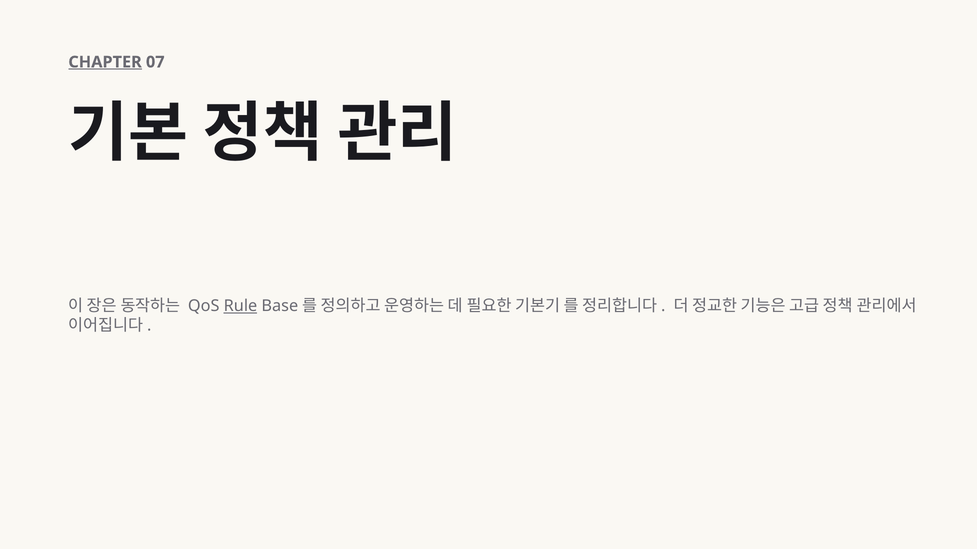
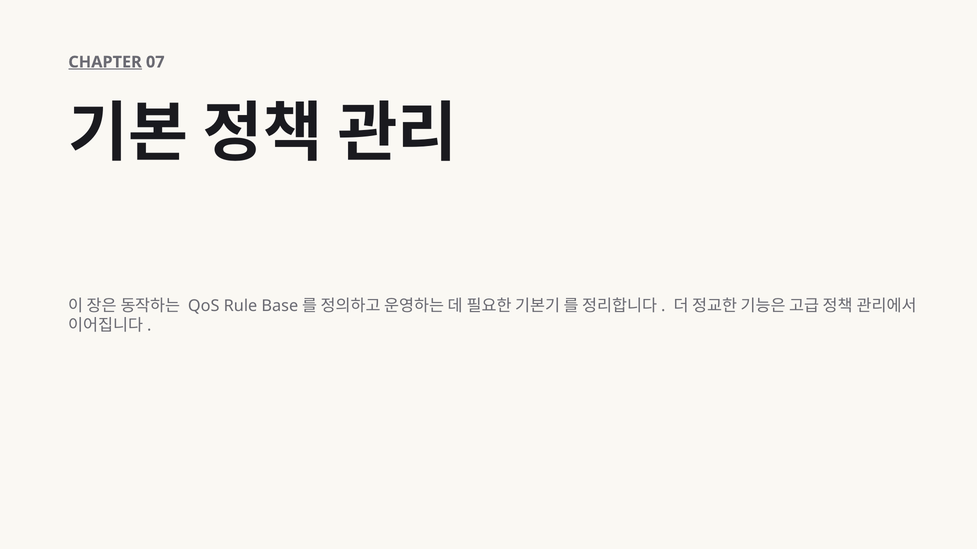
Rule underline: present -> none
